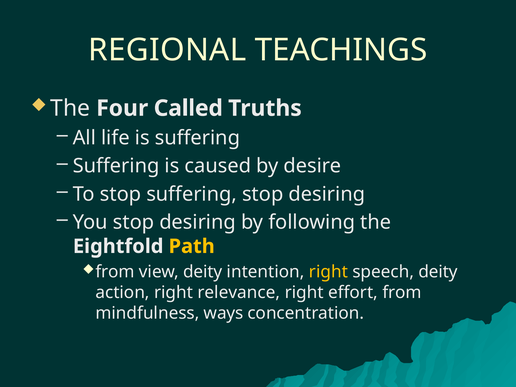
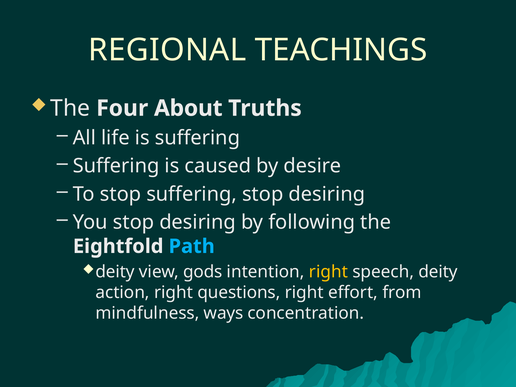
Called: Called -> About
Path colour: yellow -> light blue
from at (115, 272): from -> deity
view deity: deity -> gods
relevance: relevance -> questions
